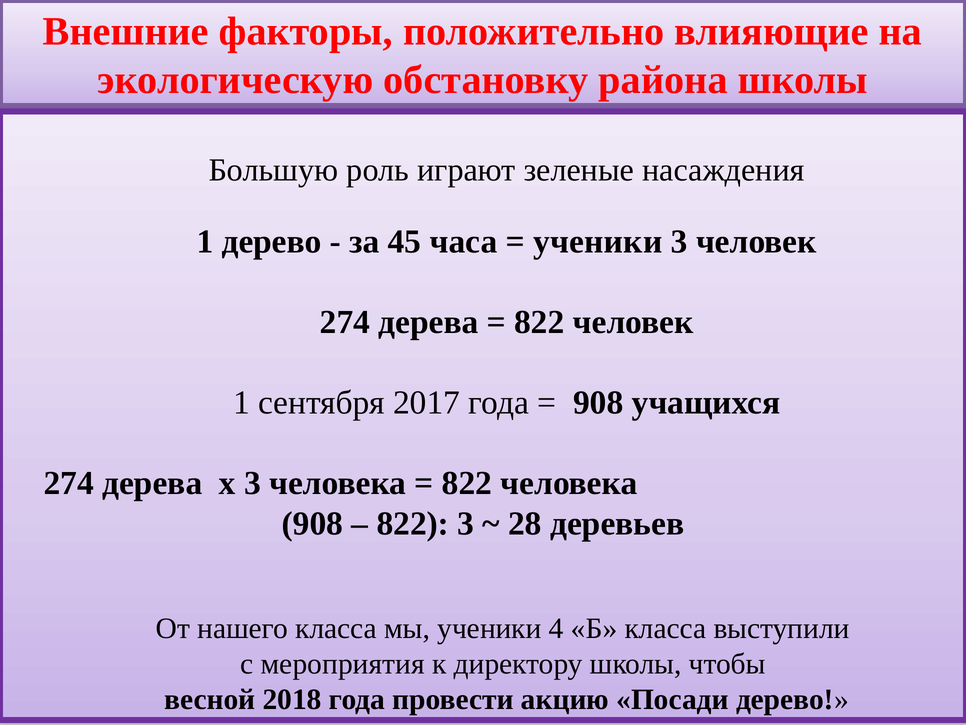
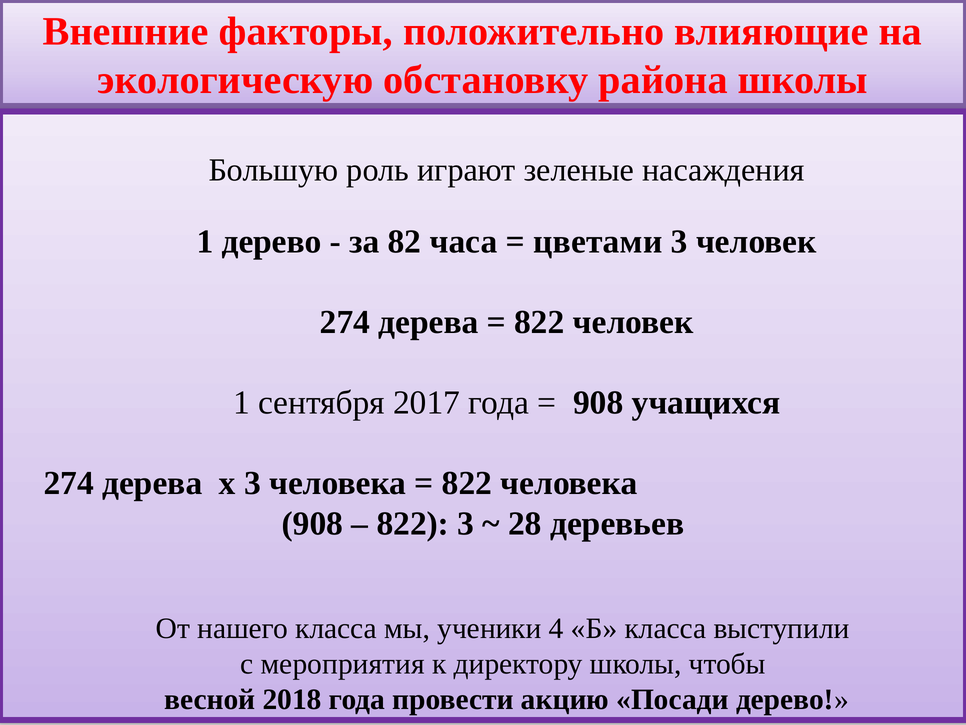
45: 45 -> 82
ученики at (598, 241): ученики -> цветами
